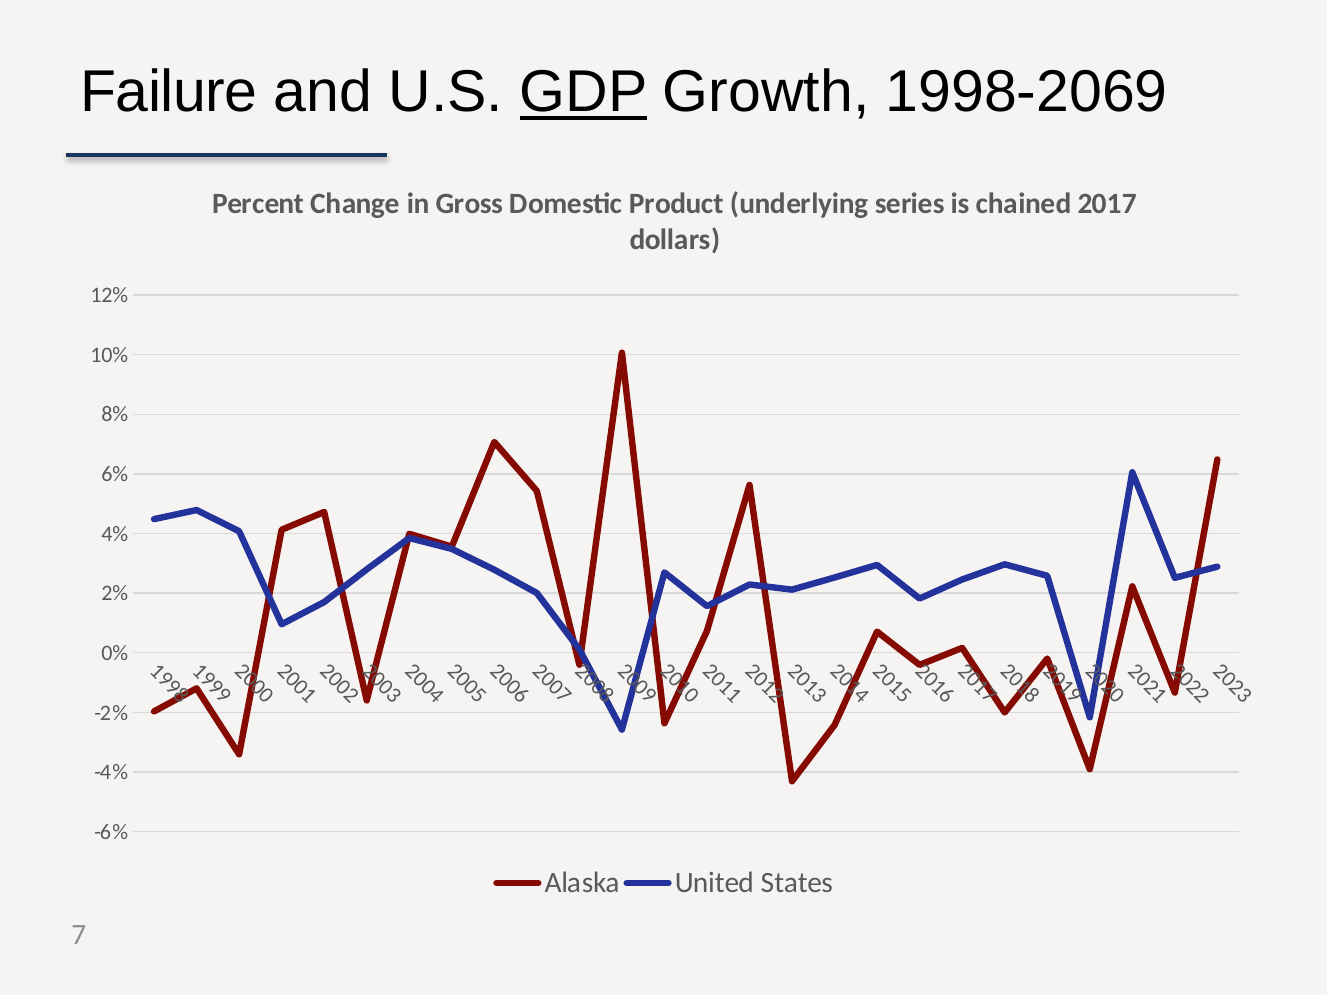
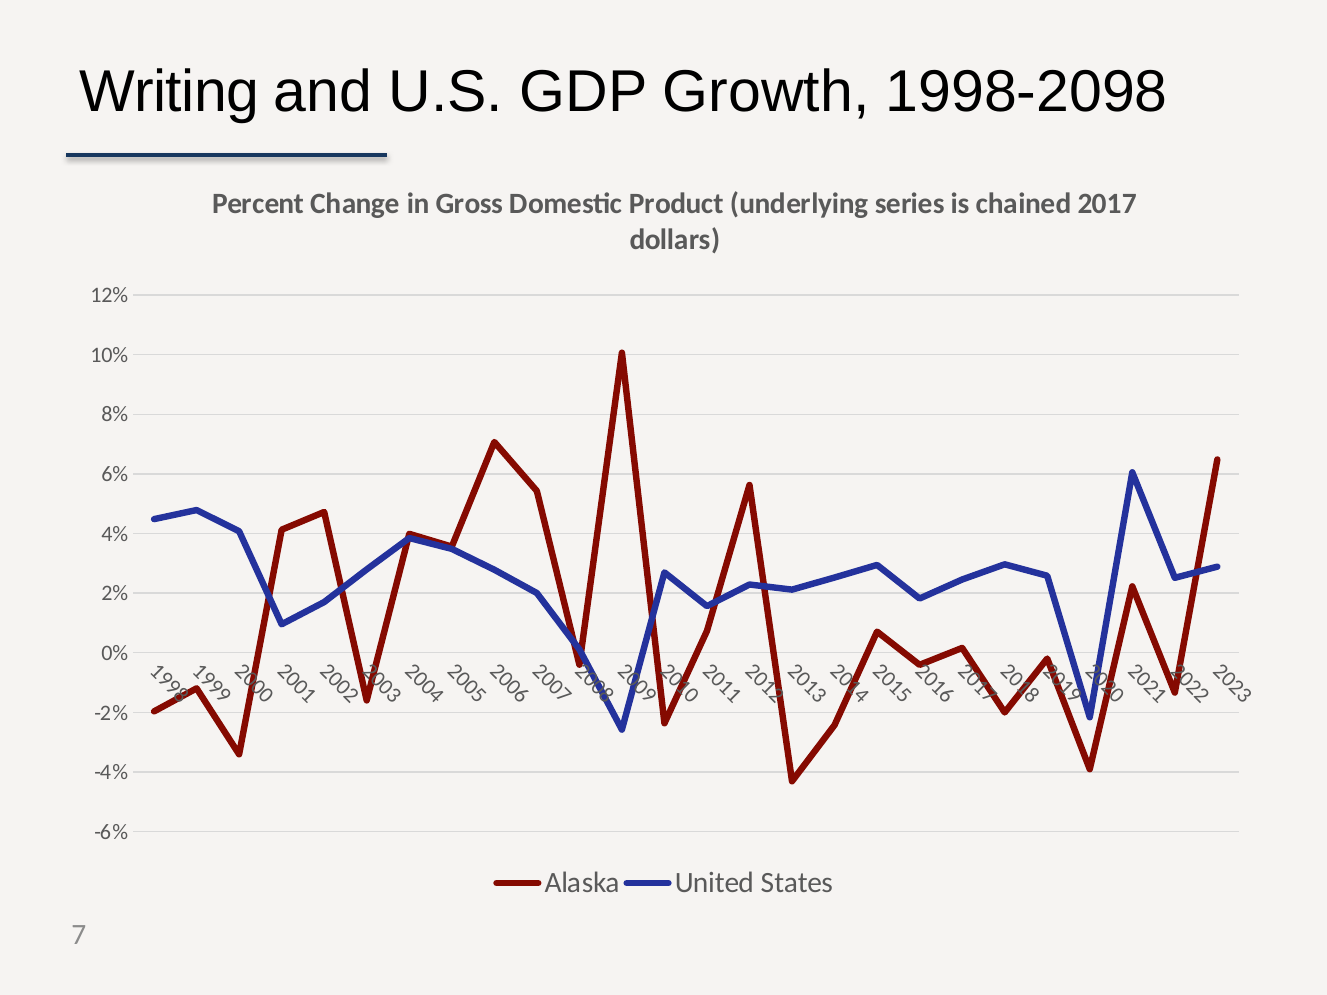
Failure: Failure -> Writing
GDP underline: present -> none
1998-2069: 1998-2069 -> 1998-2098
